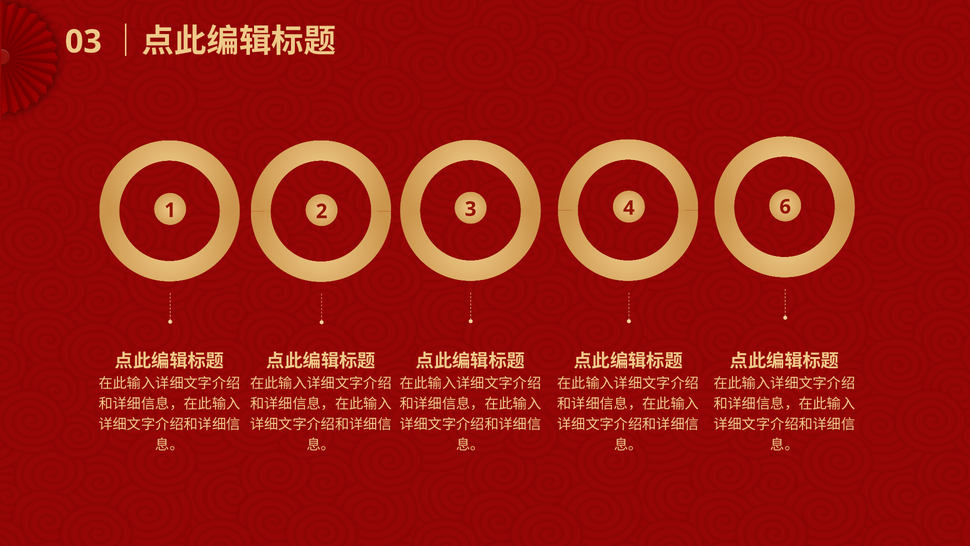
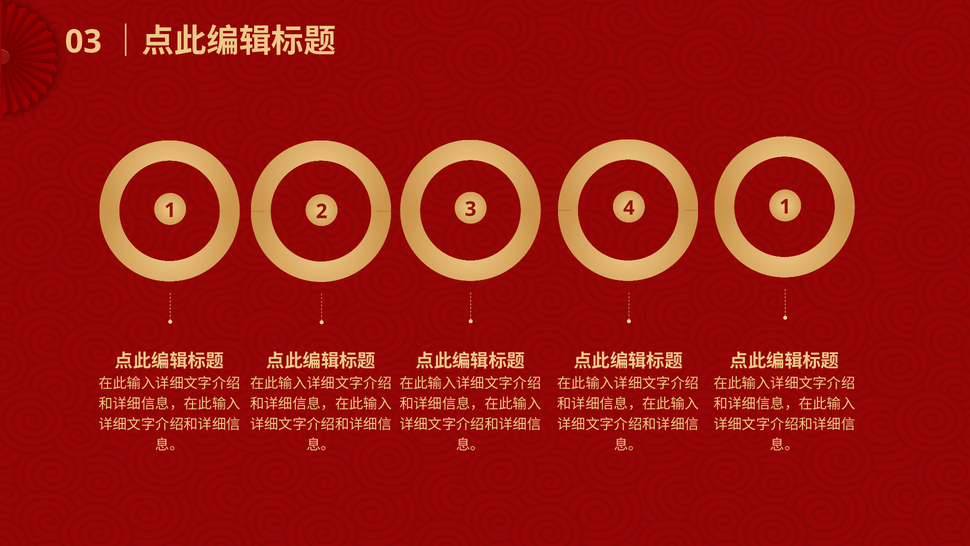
6 at (785, 207): 6 -> 1
